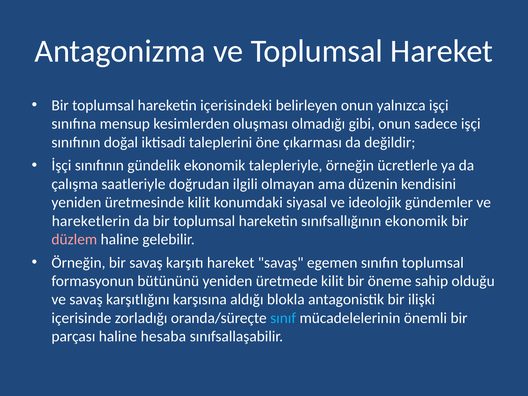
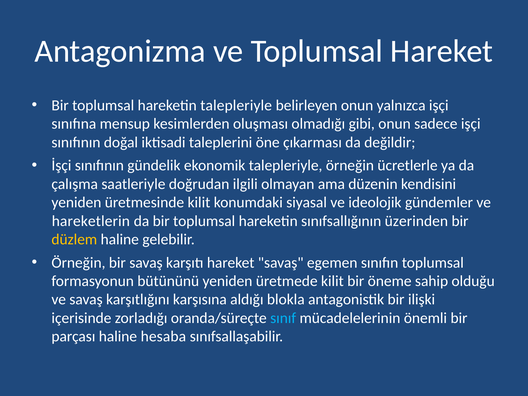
hareketin içerisindeki: içerisindeki -> talepleriyle
sınıfsallığının ekonomik: ekonomik -> üzerinden
düzlem colour: pink -> yellow
